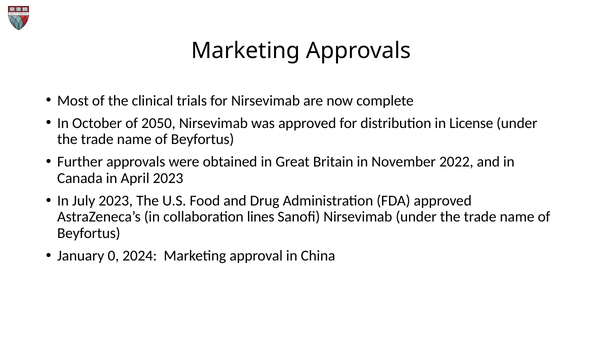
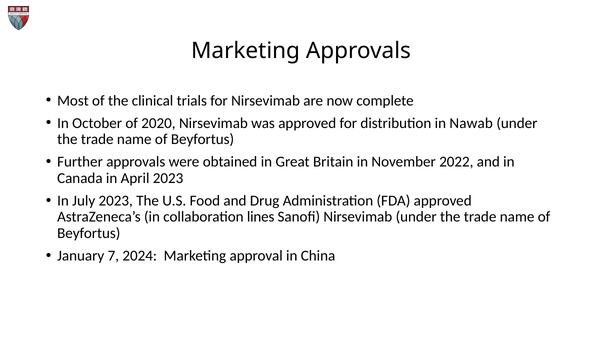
2050: 2050 -> 2020
License: License -> Nawab
0: 0 -> 7
